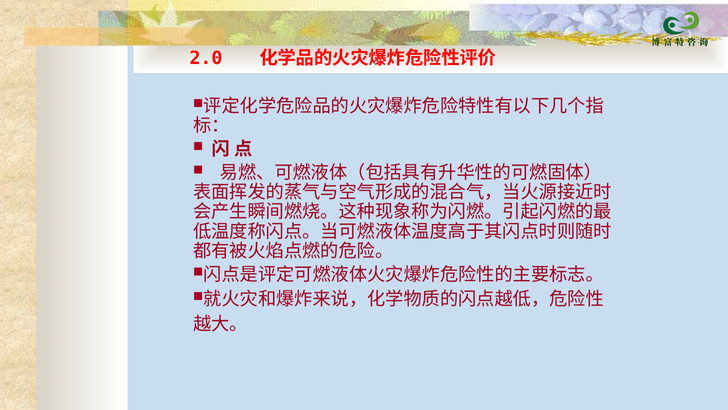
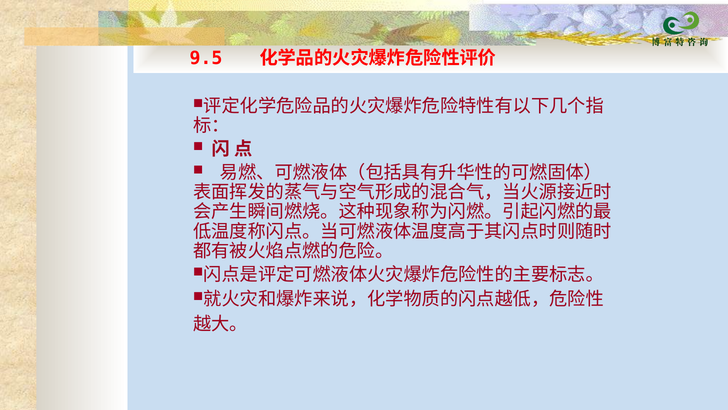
2.0: 2.0 -> 9.5
